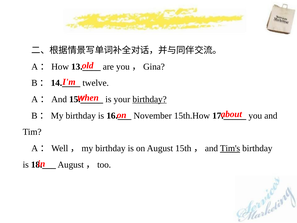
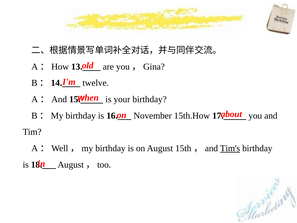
birthday at (150, 99) underline: present -> none
